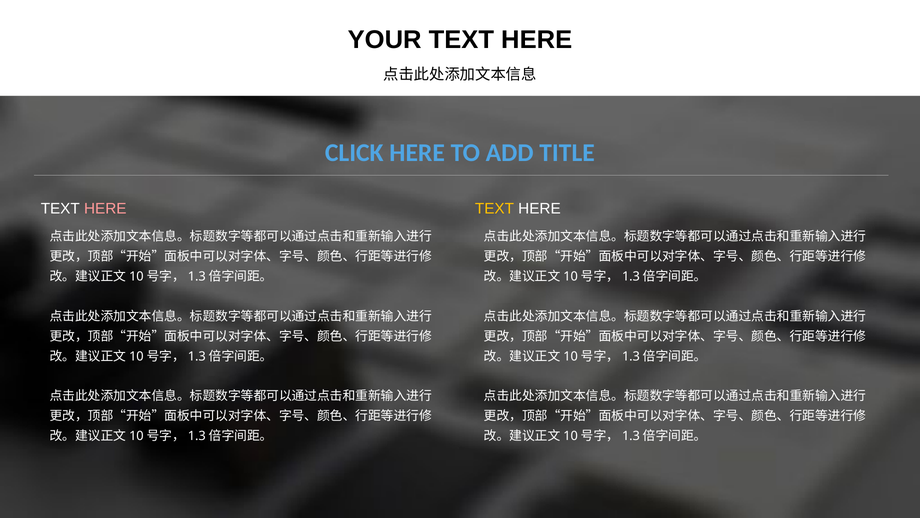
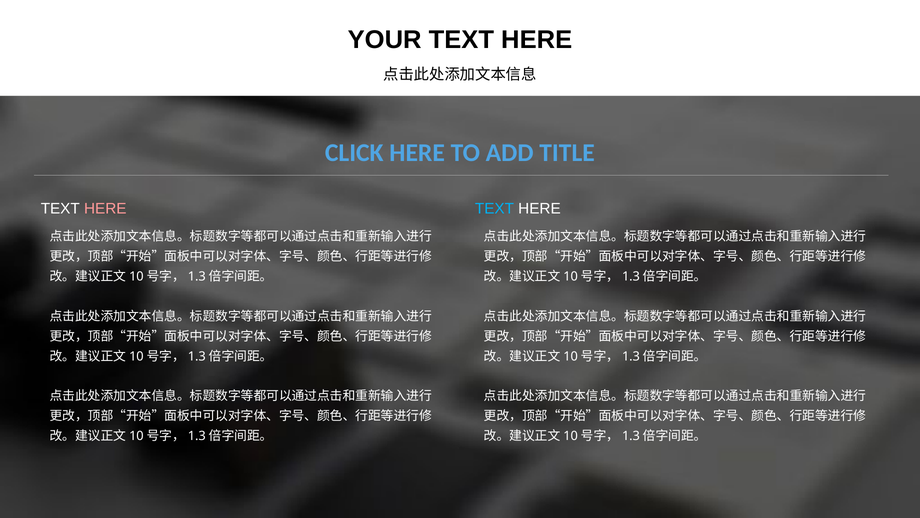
TEXT at (494, 209) colour: yellow -> light blue
